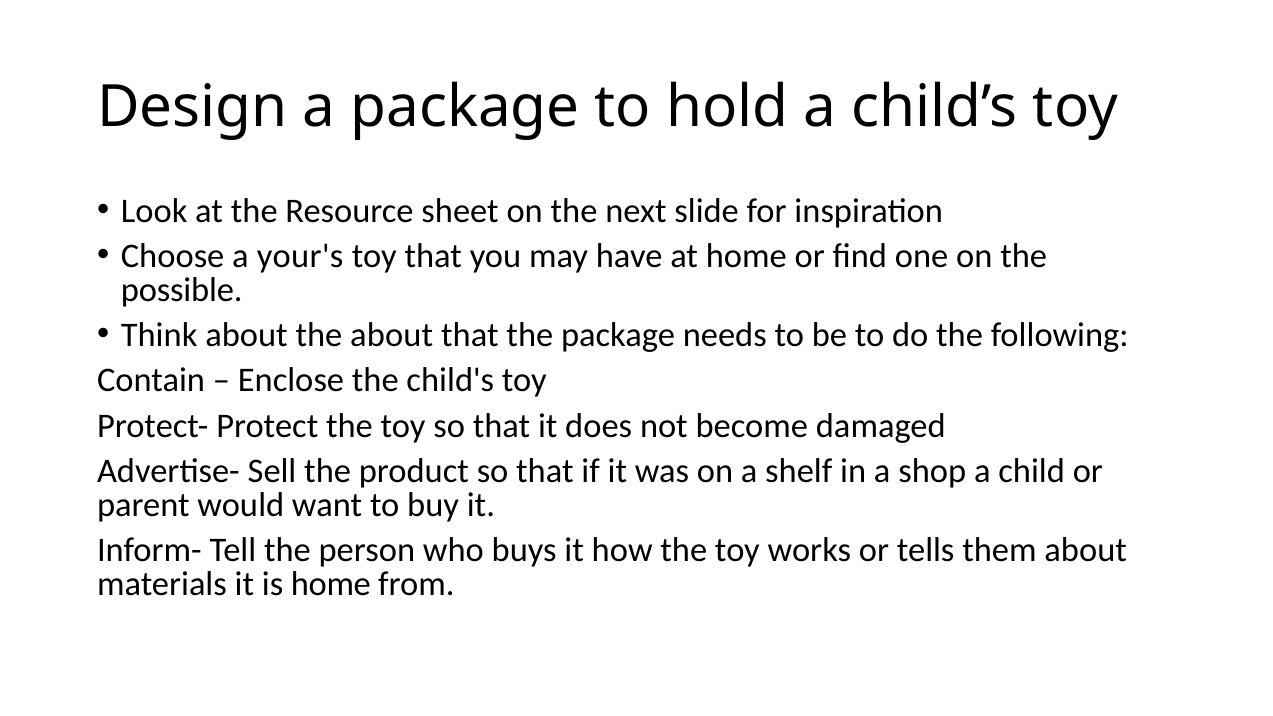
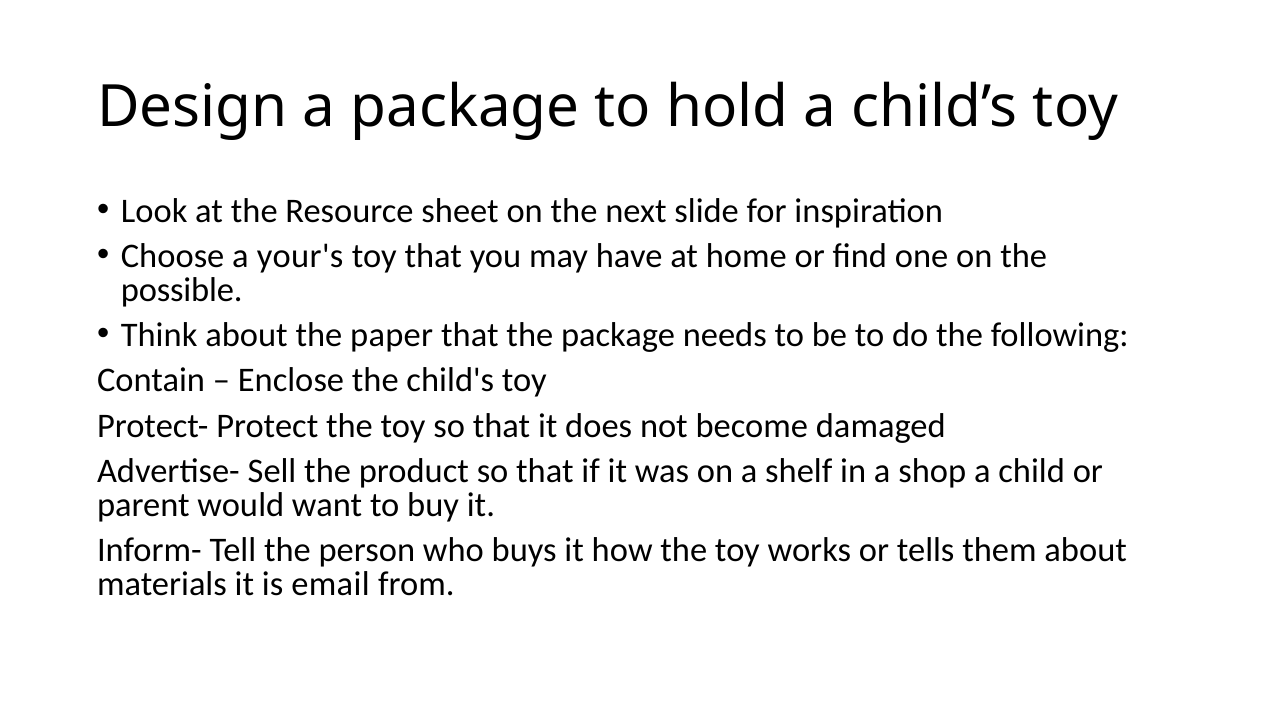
the about: about -> paper
is home: home -> email
